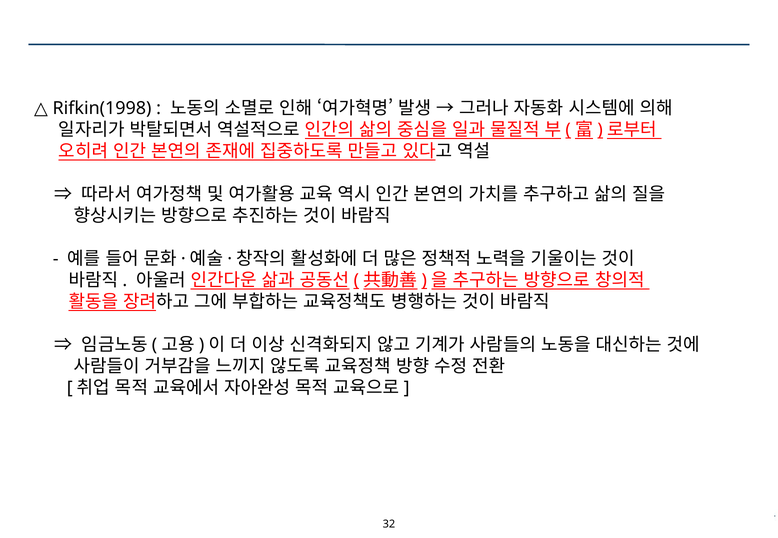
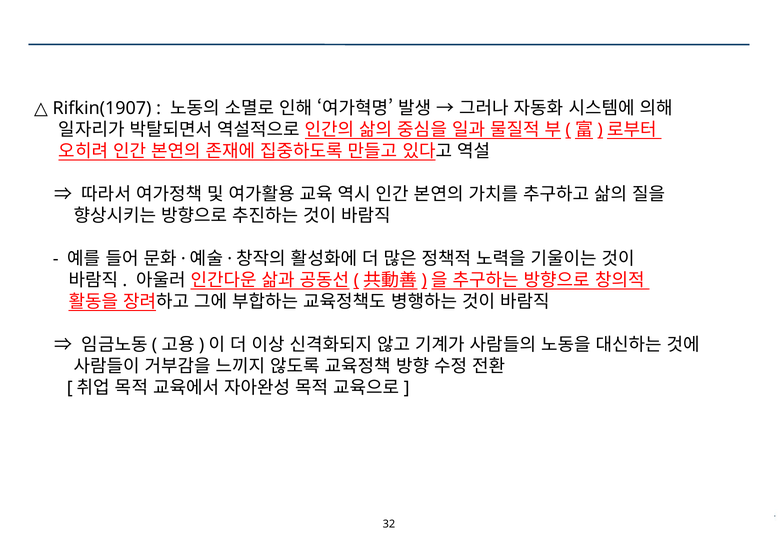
Rifkin(1998: Rifkin(1998 -> Rifkin(1907
